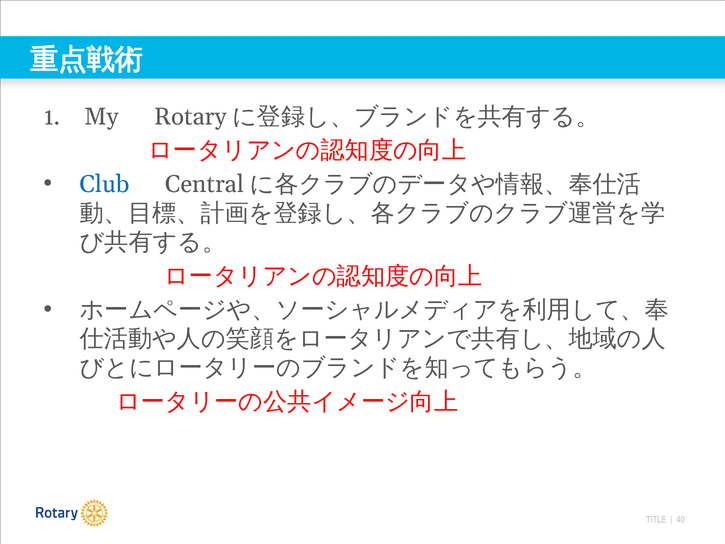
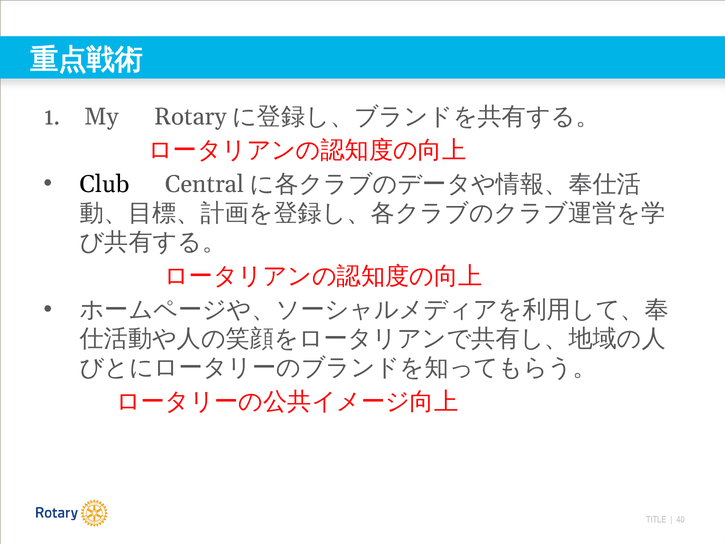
Club colour: blue -> black
